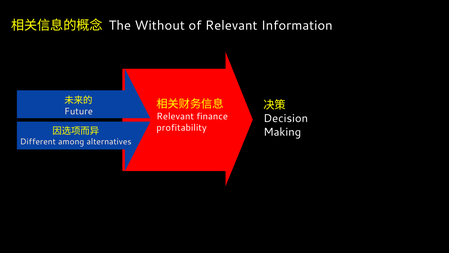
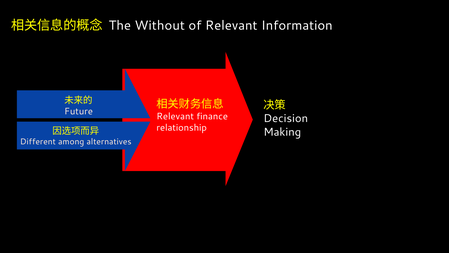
profitability: profitability -> relationship
